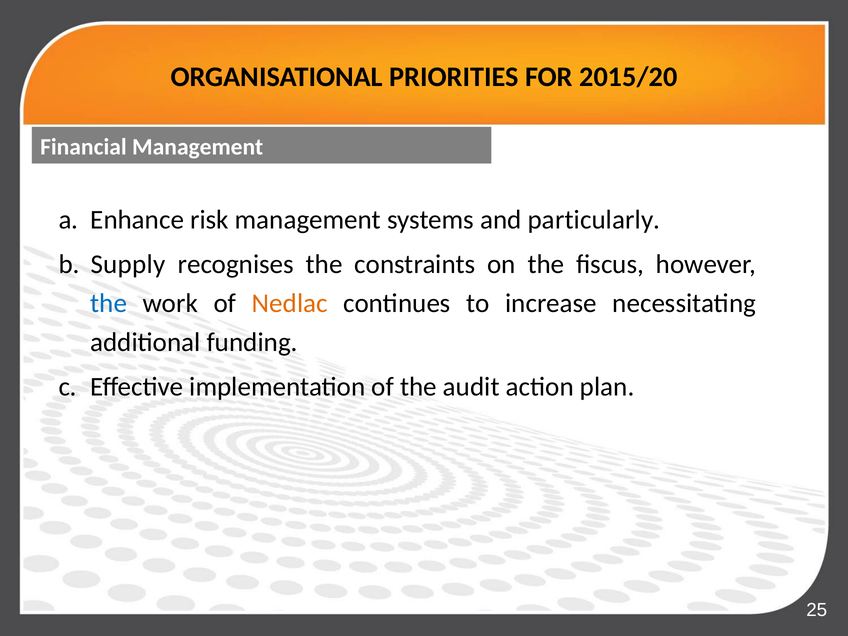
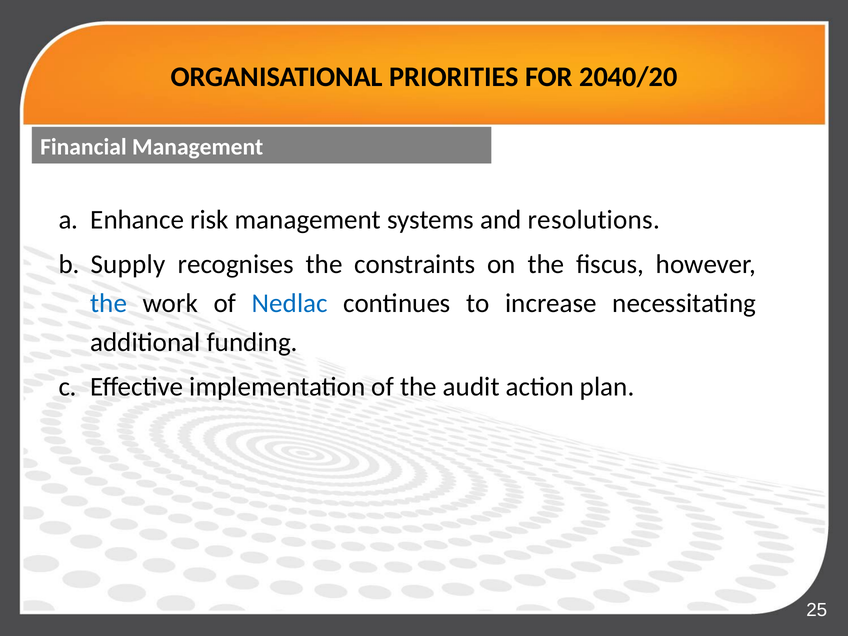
2015/20: 2015/20 -> 2040/20
particularly: particularly -> resolutions
Nedlac colour: orange -> blue
